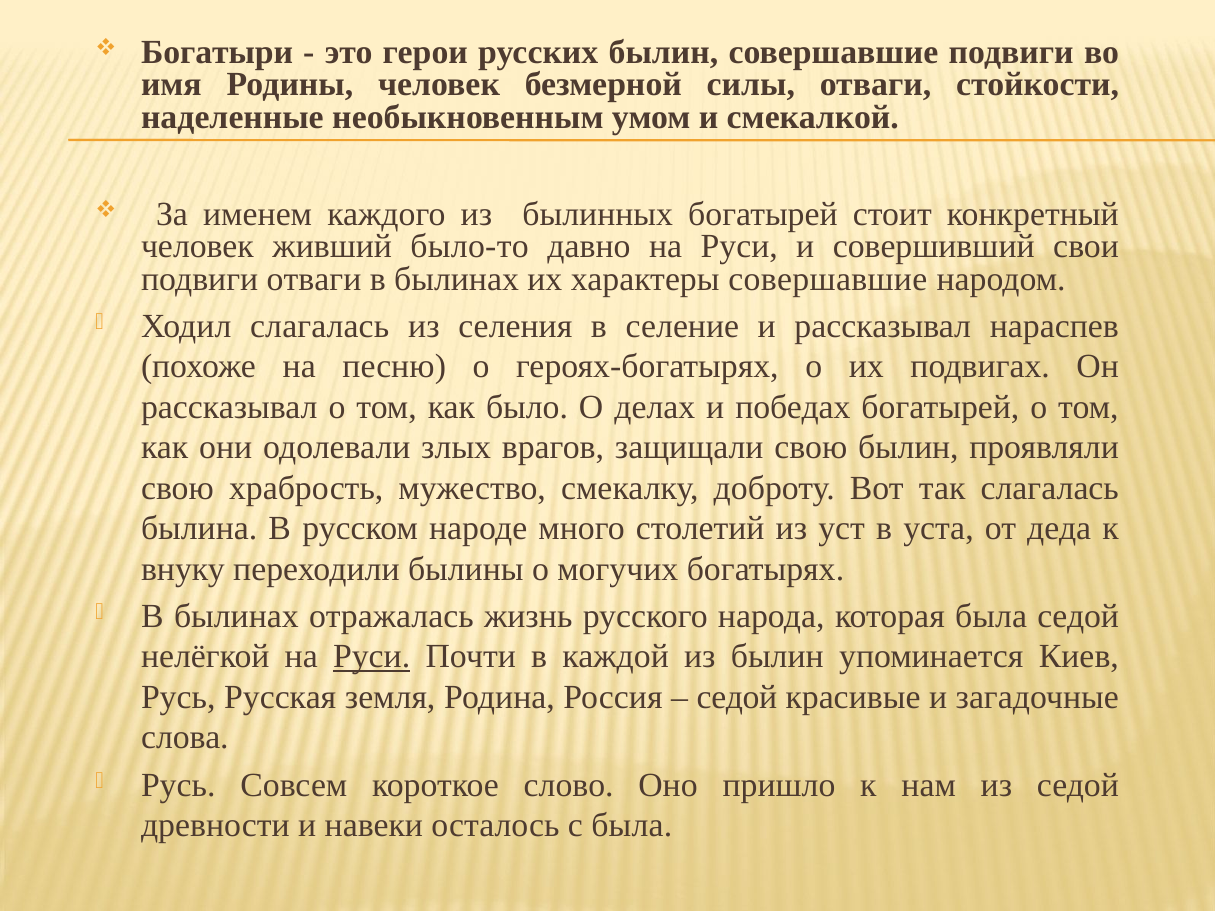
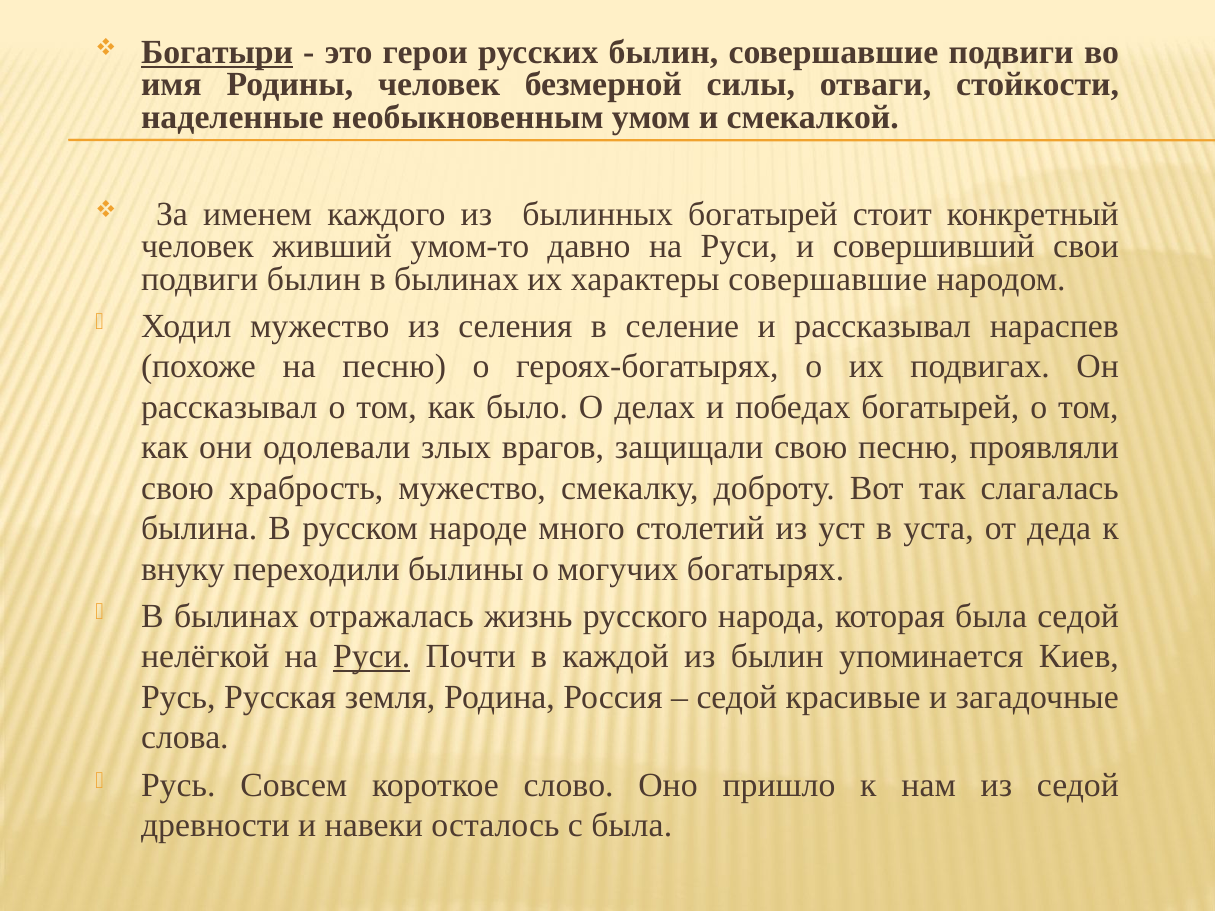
Богатыри underline: none -> present
было-то: было-то -> умом-то
подвиги отваги: отваги -> былин
Ходил слагалась: слагалась -> мужество
свою былин: былин -> песню
